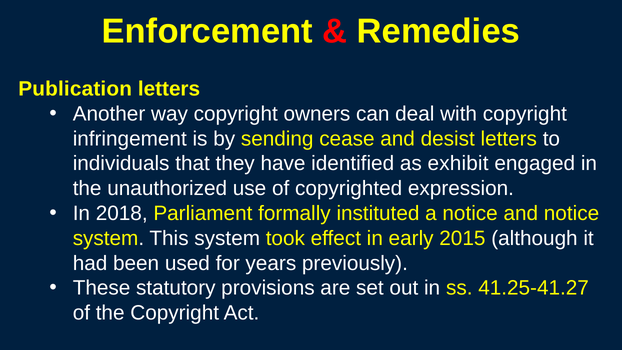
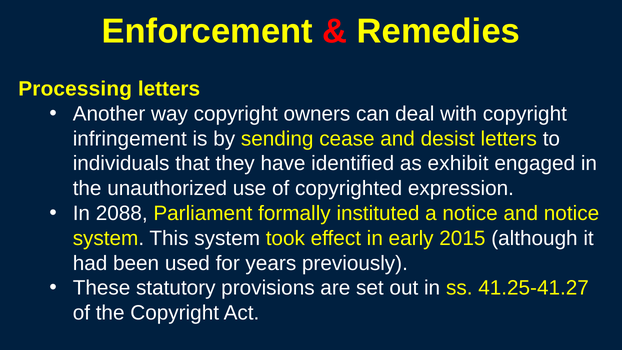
Publication: Publication -> Processing
2018: 2018 -> 2088
